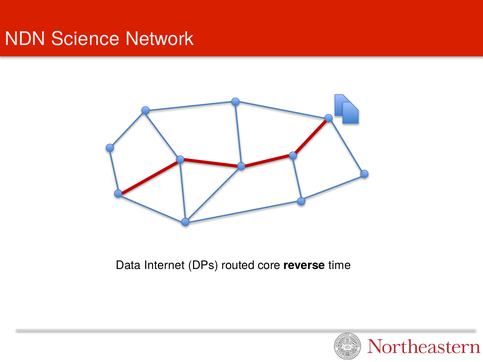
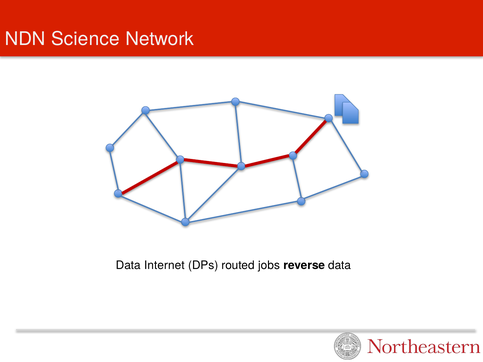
core: core -> jobs
reverse time: time -> data
